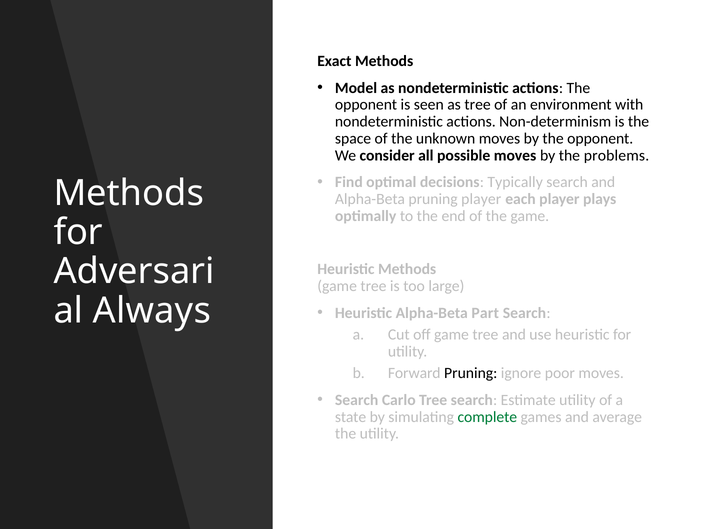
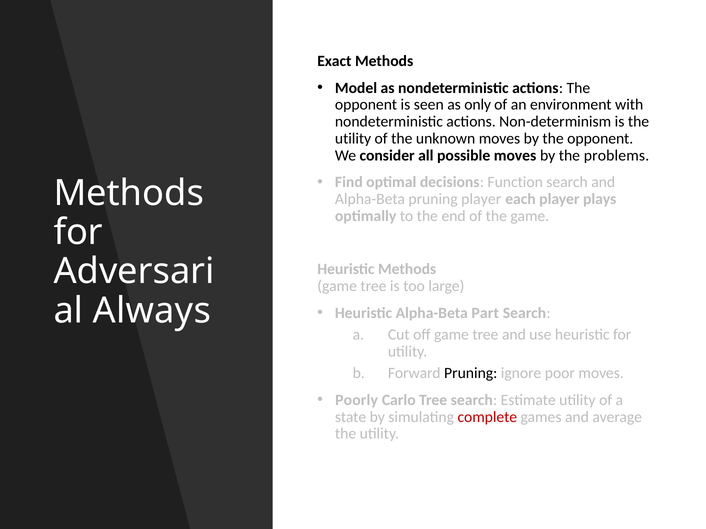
as tree: tree -> only
space at (353, 139): space -> utility
Typically: Typically -> Function
Search at (357, 400): Search -> Poorly
complete colour: green -> red
